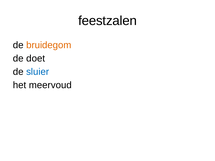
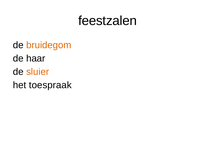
doet: doet -> haar
sluier colour: blue -> orange
meervoud: meervoud -> toespraak
